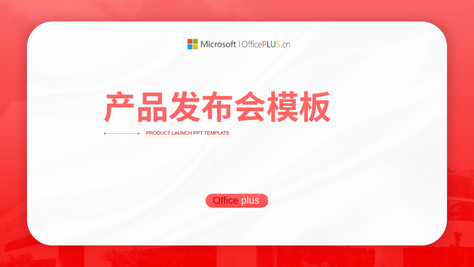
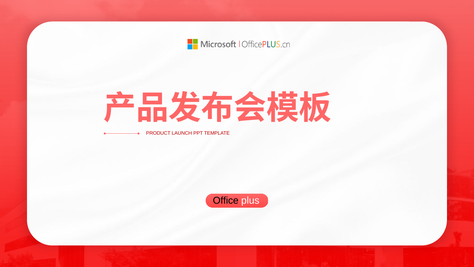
Office colour: red -> black
